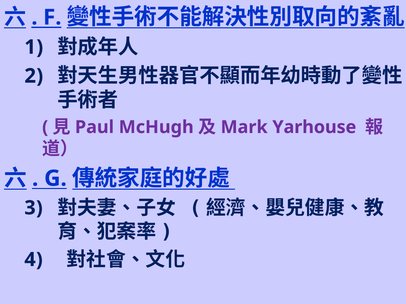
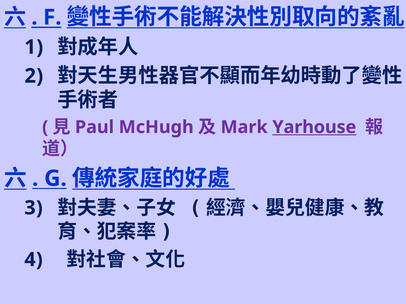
Yarhouse underline: none -> present
